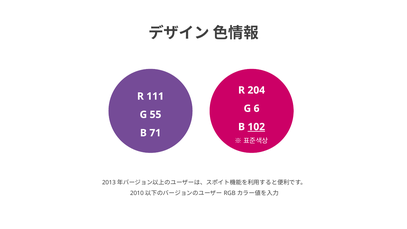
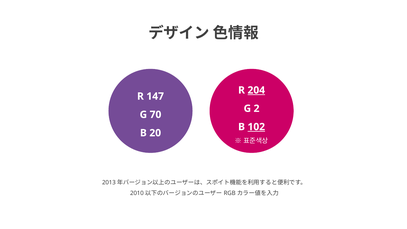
204 underline: none -> present
111: 111 -> 147
6: 6 -> 2
55: 55 -> 70
71: 71 -> 20
